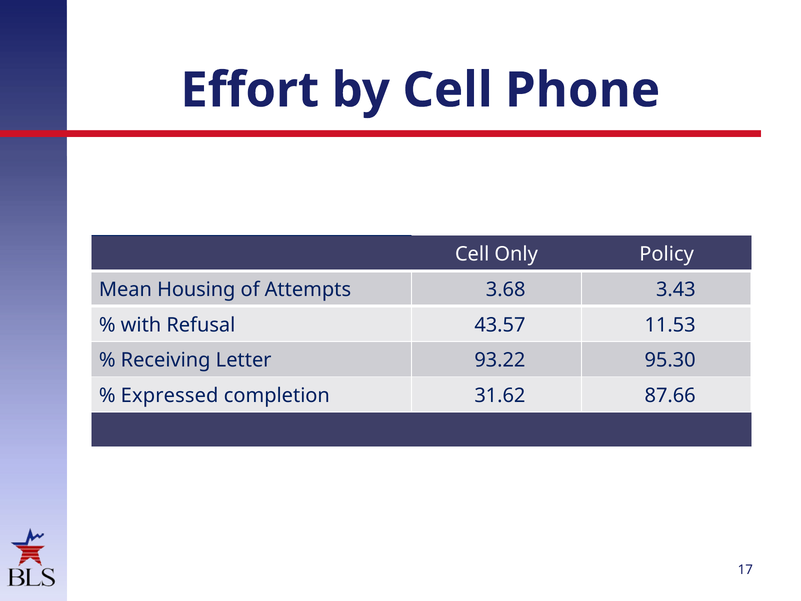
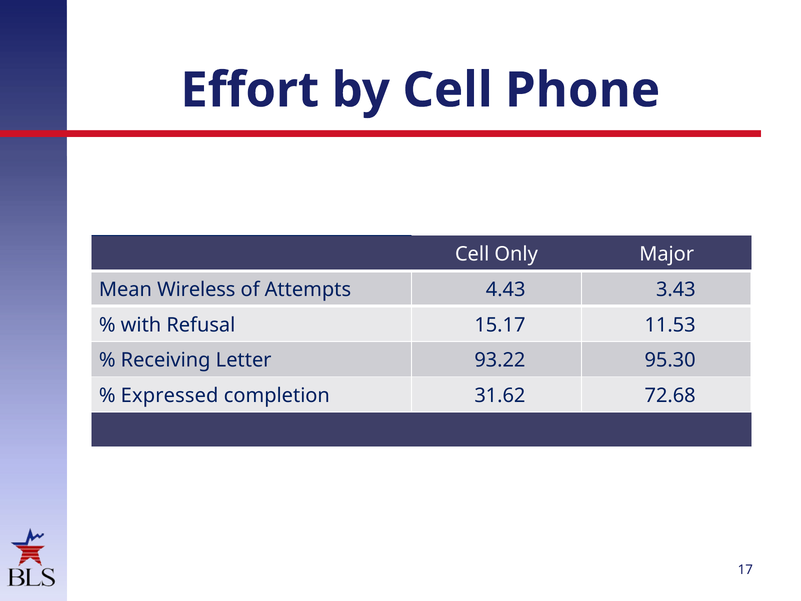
Policy: Policy -> Major
Housing: Housing -> Wireless
3.68: 3.68 -> 4.43
43.57: 43.57 -> 15.17
87.66: 87.66 -> 72.68
